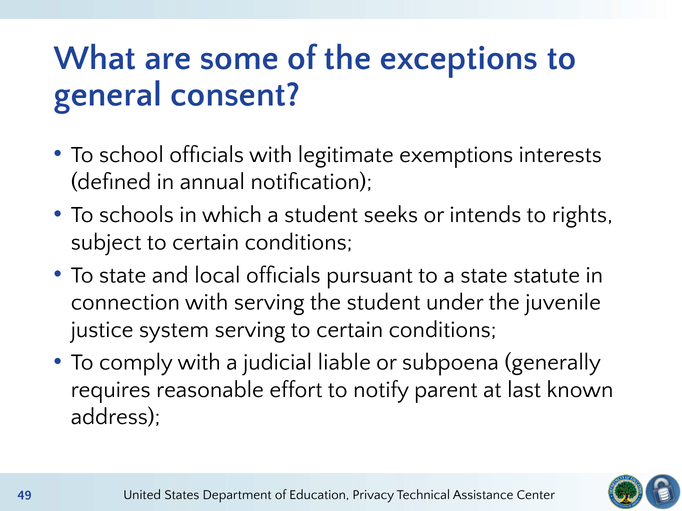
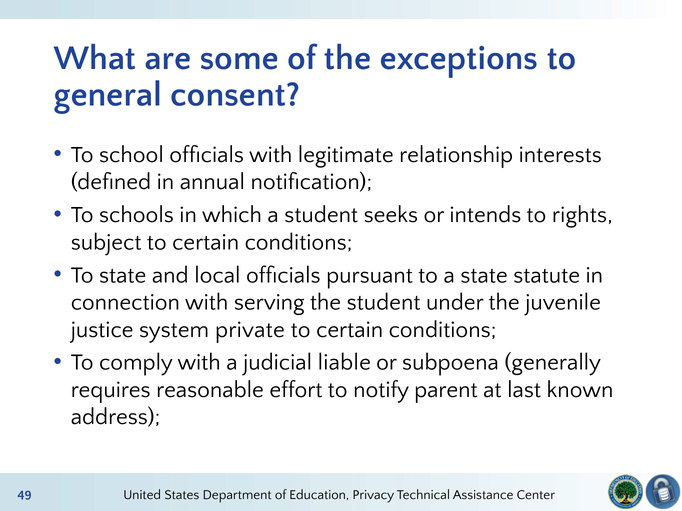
exemptions: exemptions -> relationship
system serving: serving -> private
